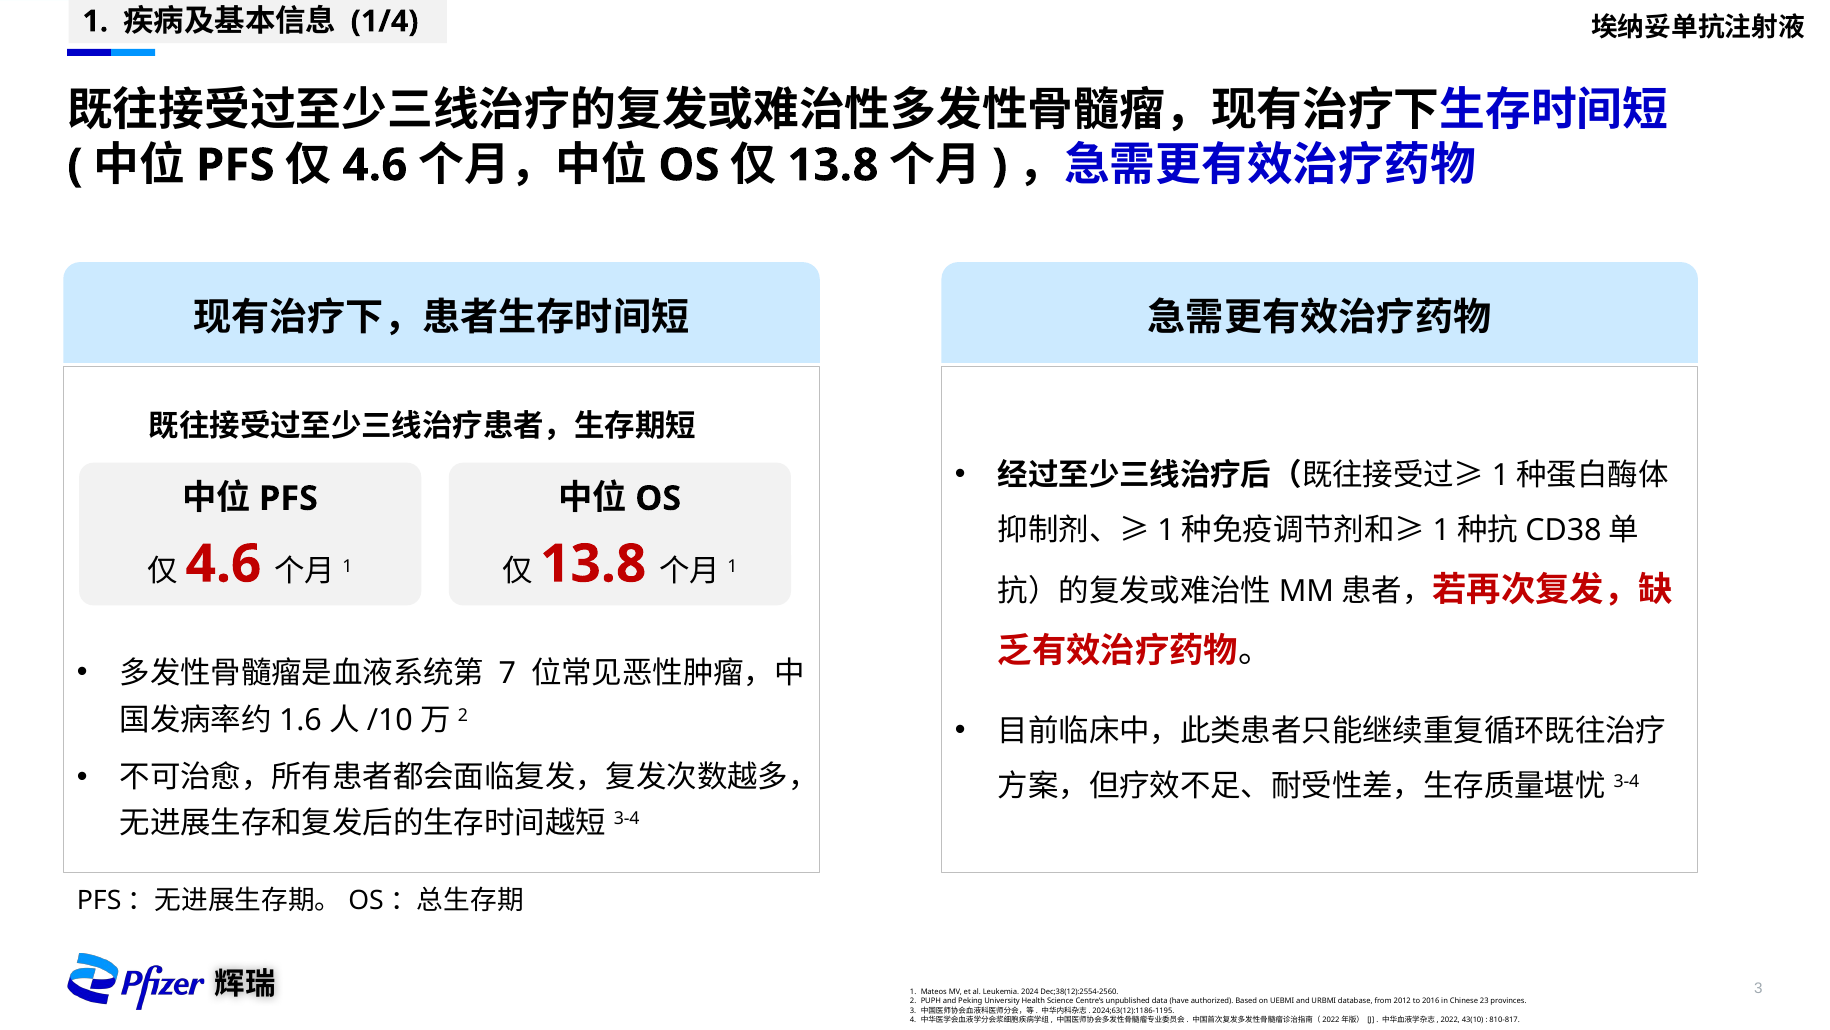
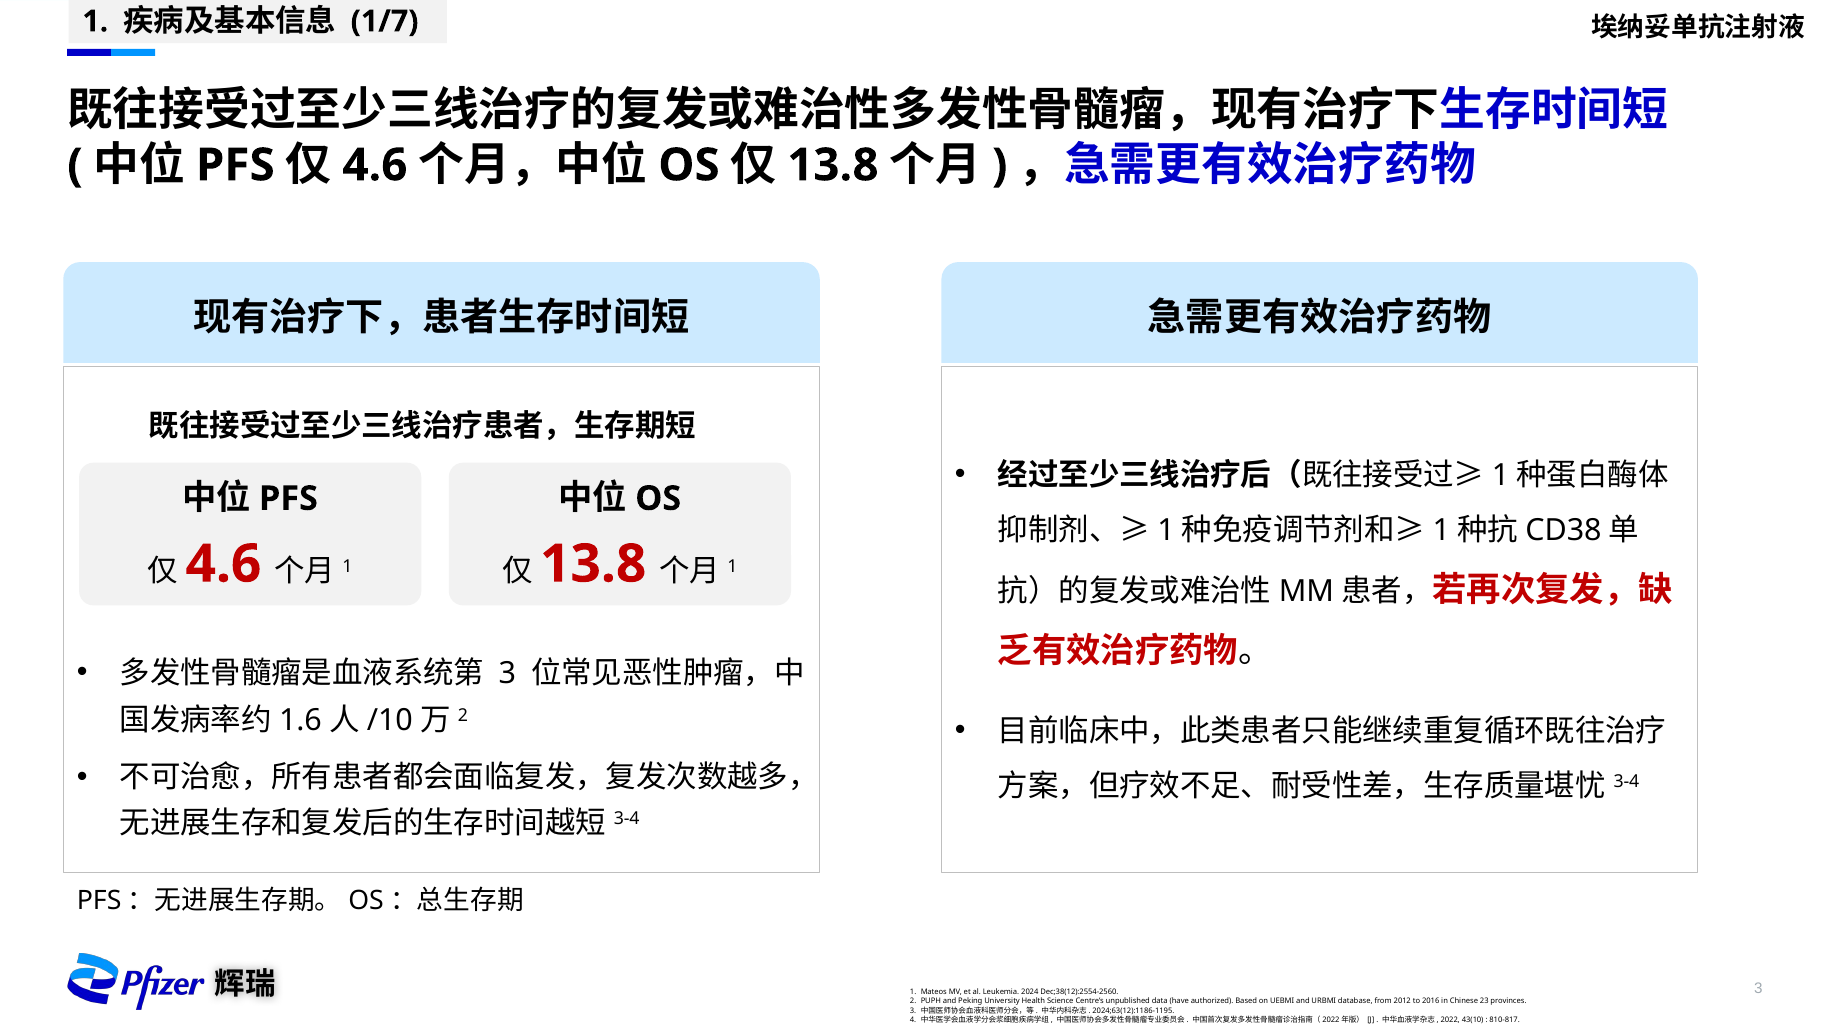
1/4: 1/4 -> 1/7
7 at (507, 673): 7 -> 3
